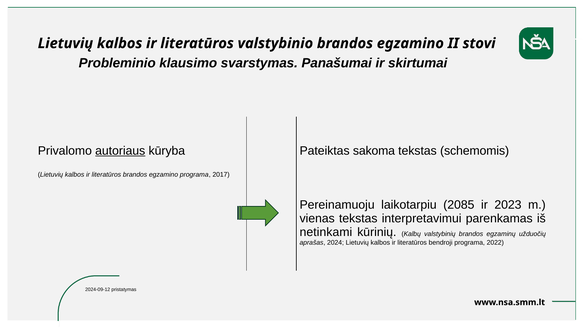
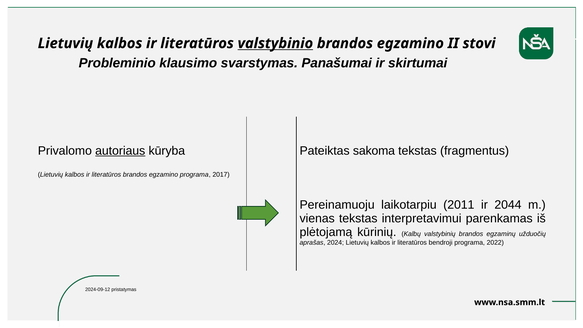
valstybinio underline: none -> present
schemomis: schemomis -> fragmentus
2085: 2085 -> 2011
2023: 2023 -> 2044
netinkami: netinkami -> plėtojamą
